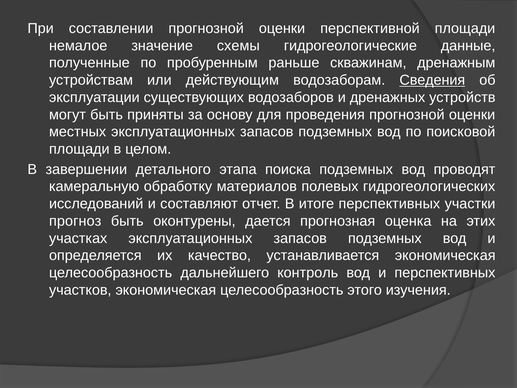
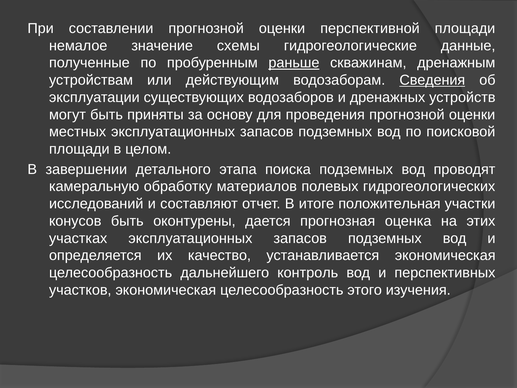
раньше underline: none -> present
итоге перспективных: перспективных -> положительная
прогноз: прогноз -> конусов
